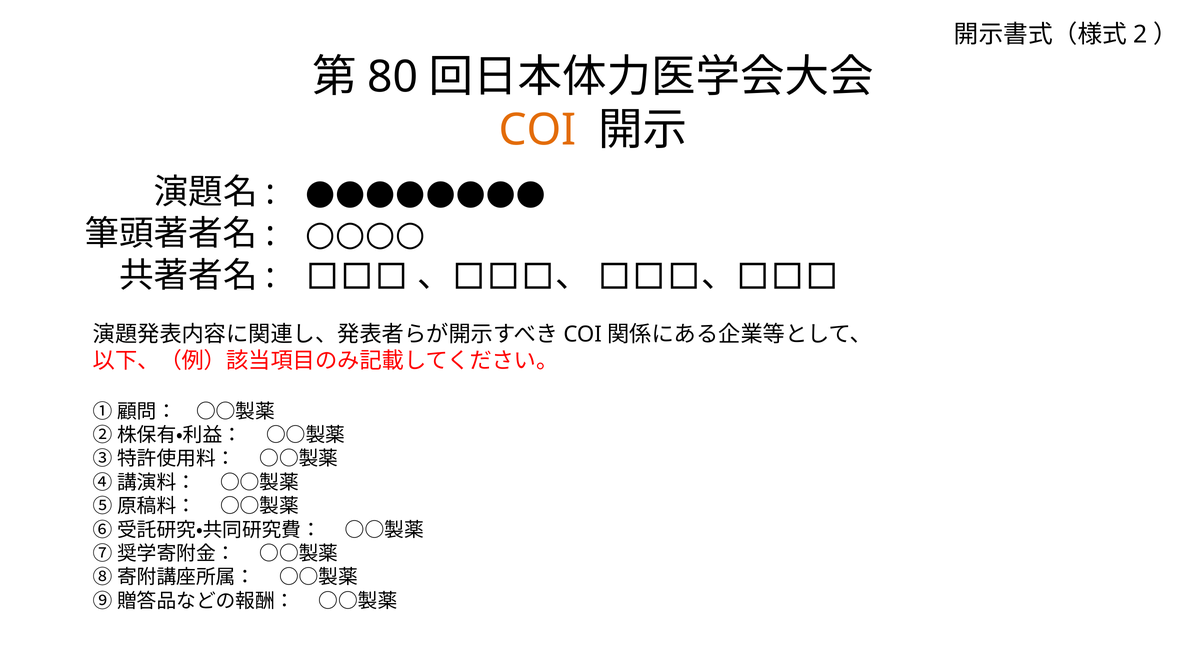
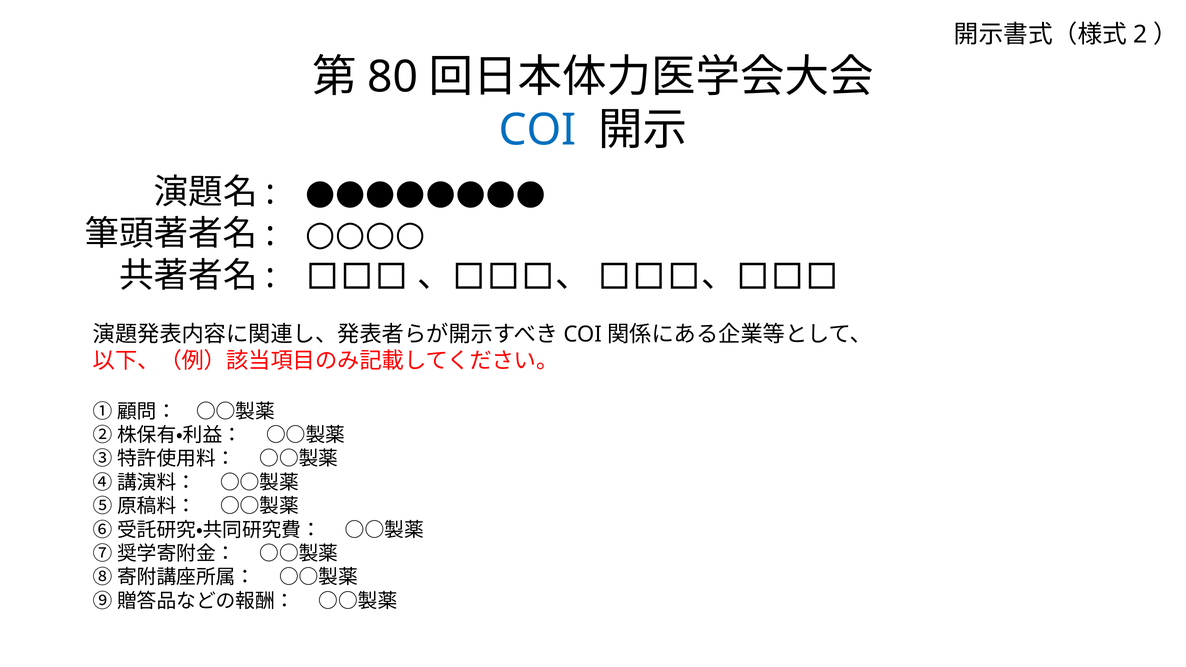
COI colour: orange -> blue
